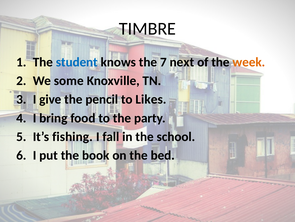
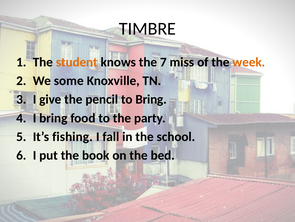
student colour: blue -> orange
next: next -> miss
to Likes: Likes -> Bring
